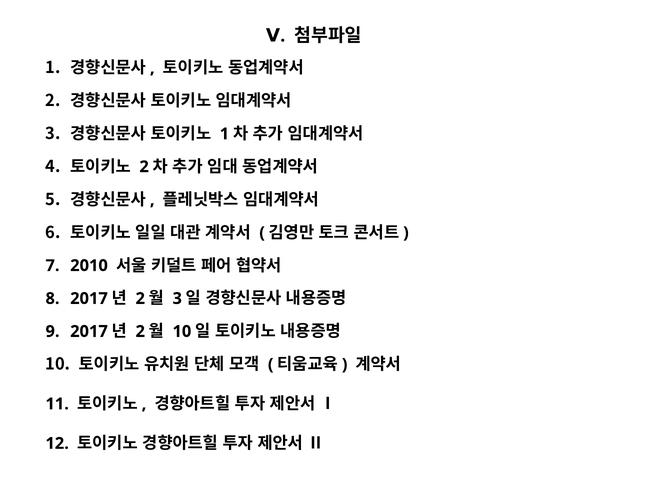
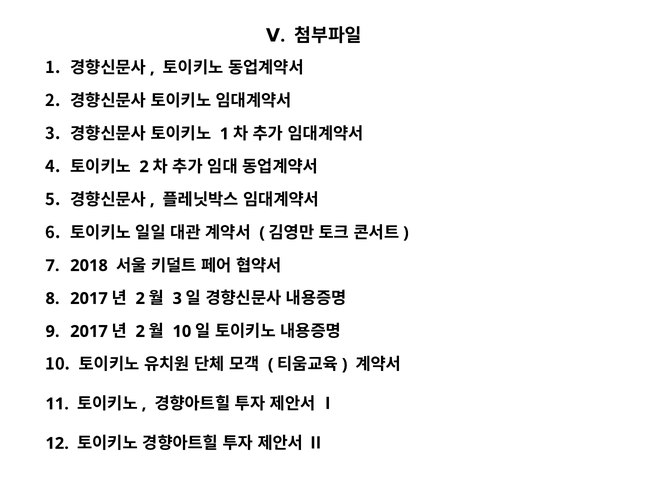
2010: 2010 -> 2018
